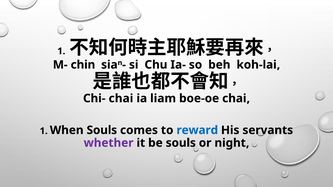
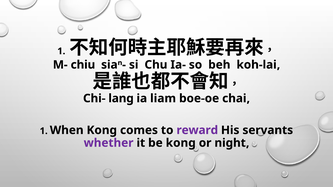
chin: chin -> chiu
Chi- chai: chai -> lang
When Souls: Souls -> Kong
reward colour: blue -> purple
be souls: souls -> kong
